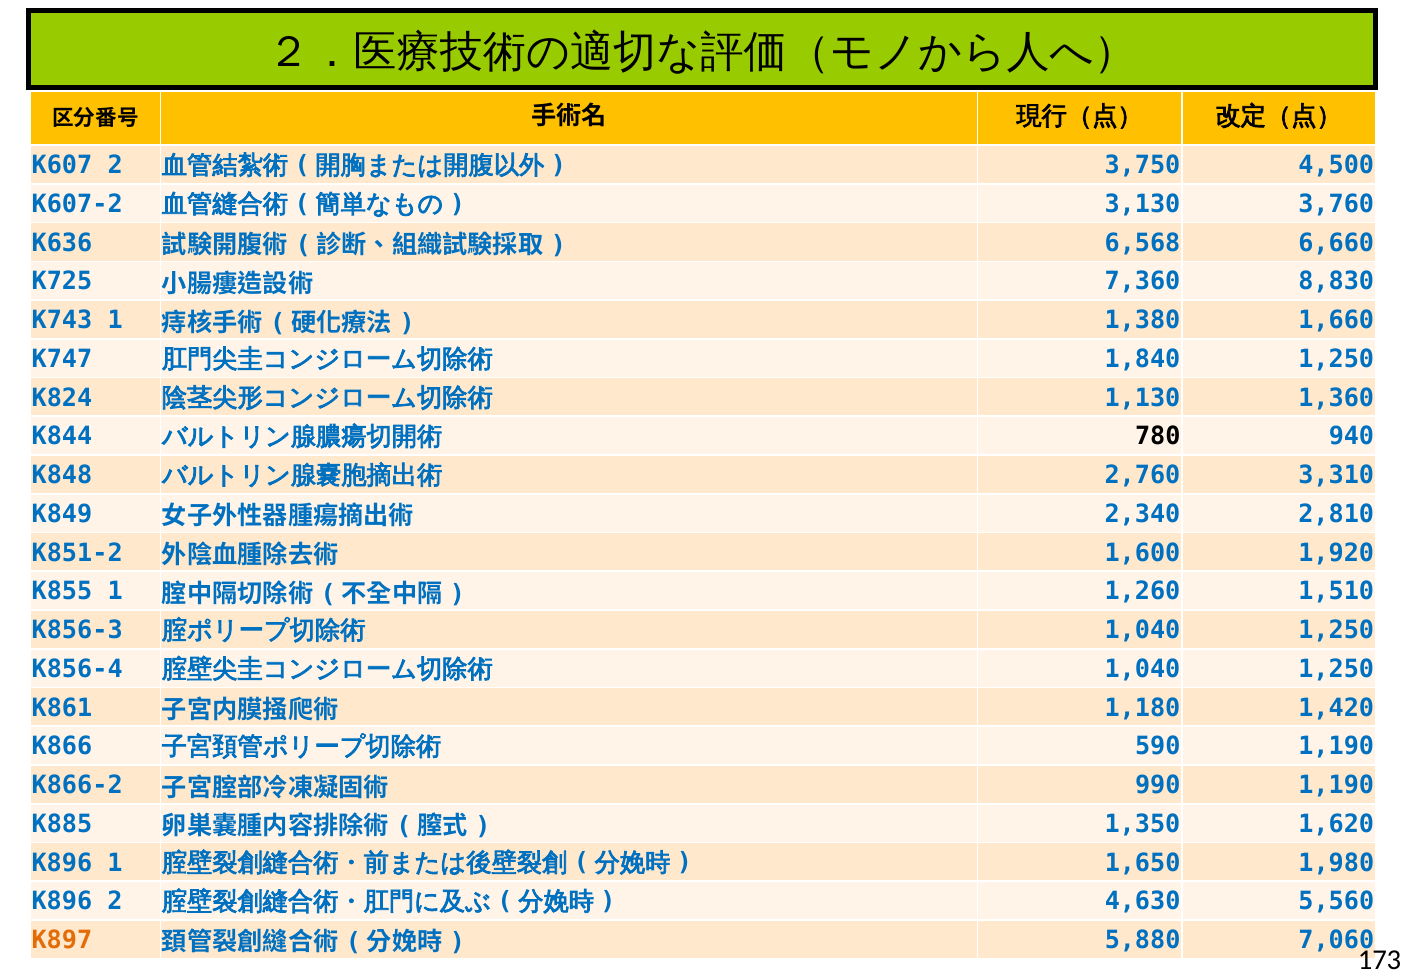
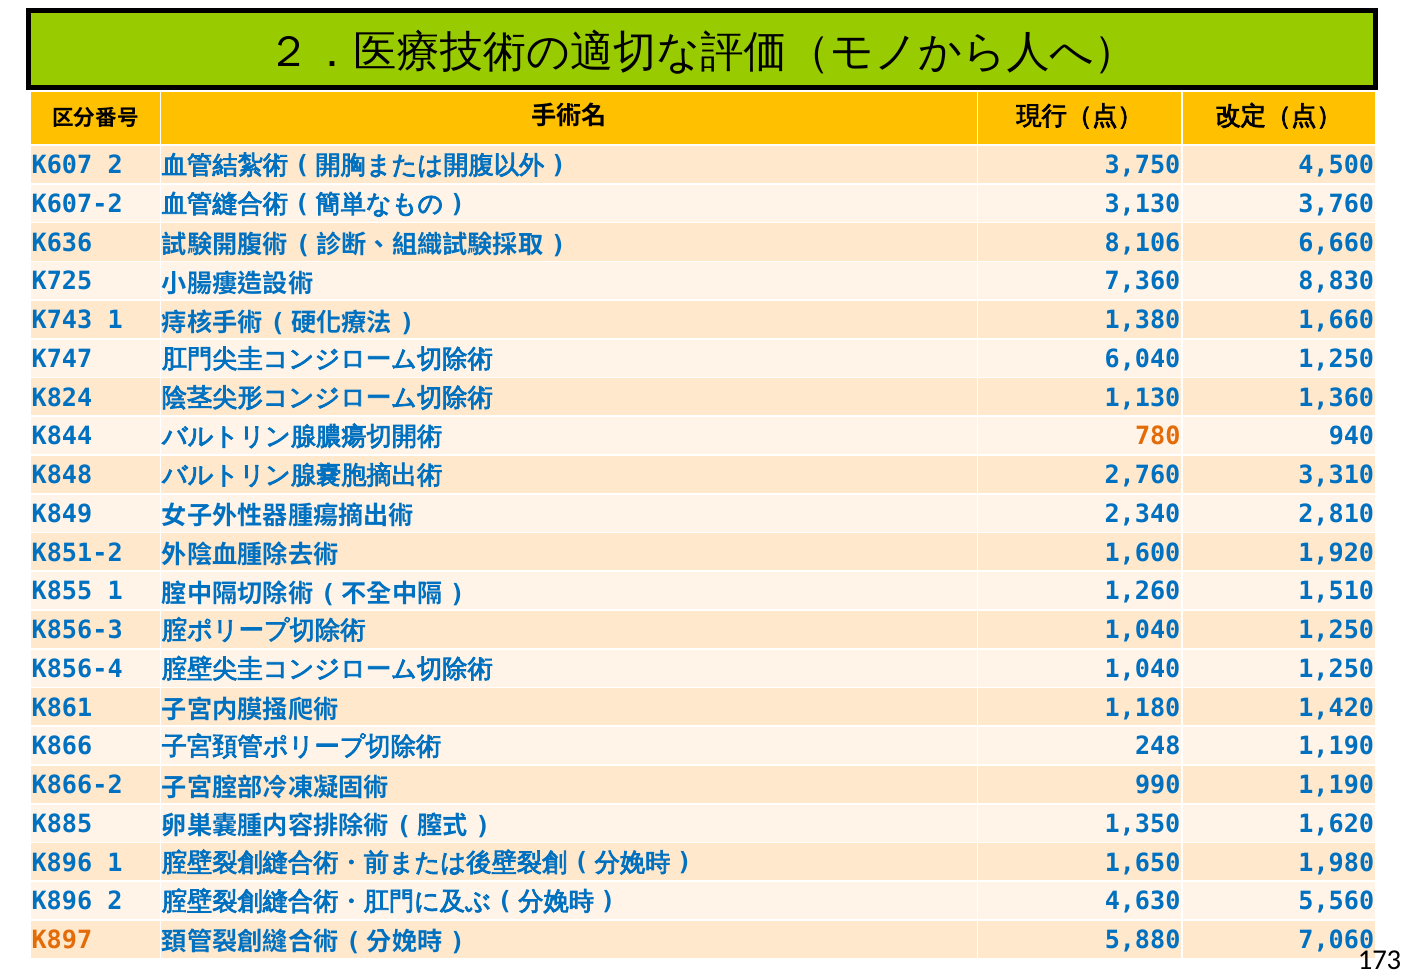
6,568: 6,568 -> 8,106
1,840: 1,840 -> 6,040
780 colour: black -> orange
590: 590 -> 248
